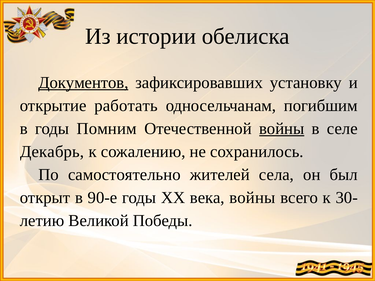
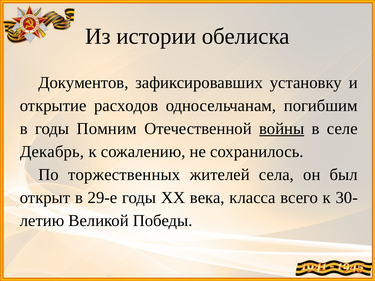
Документов underline: present -> none
работать: работать -> расходов
самостоятельно: самостоятельно -> торжественных
90-е: 90-е -> 29-е
века войны: войны -> класса
